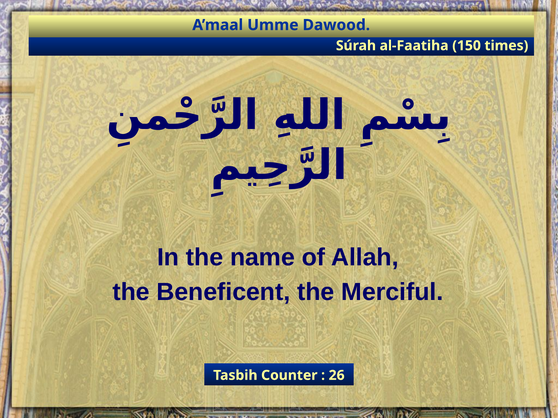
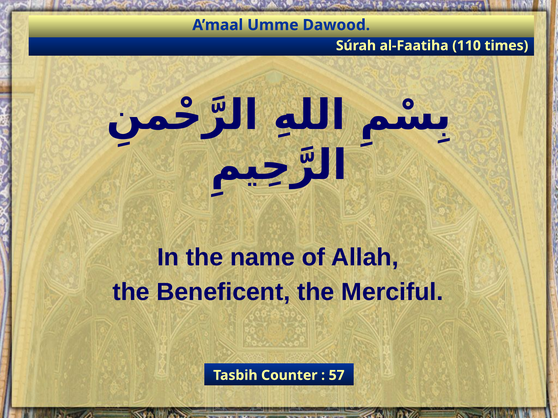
150: 150 -> 110
26: 26 -> 57
